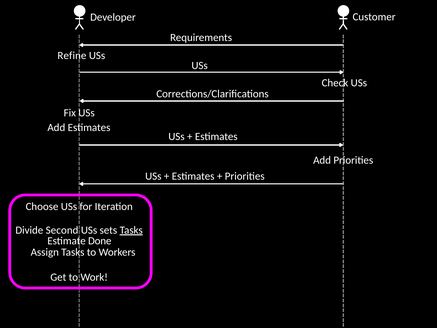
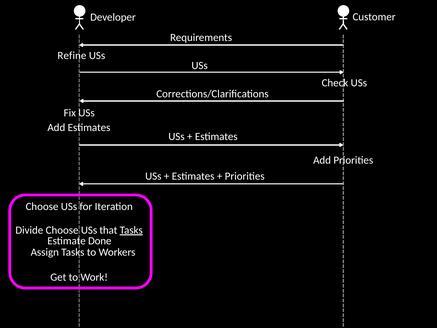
Divide Second: Second -> Choose
sets: sets -> that
